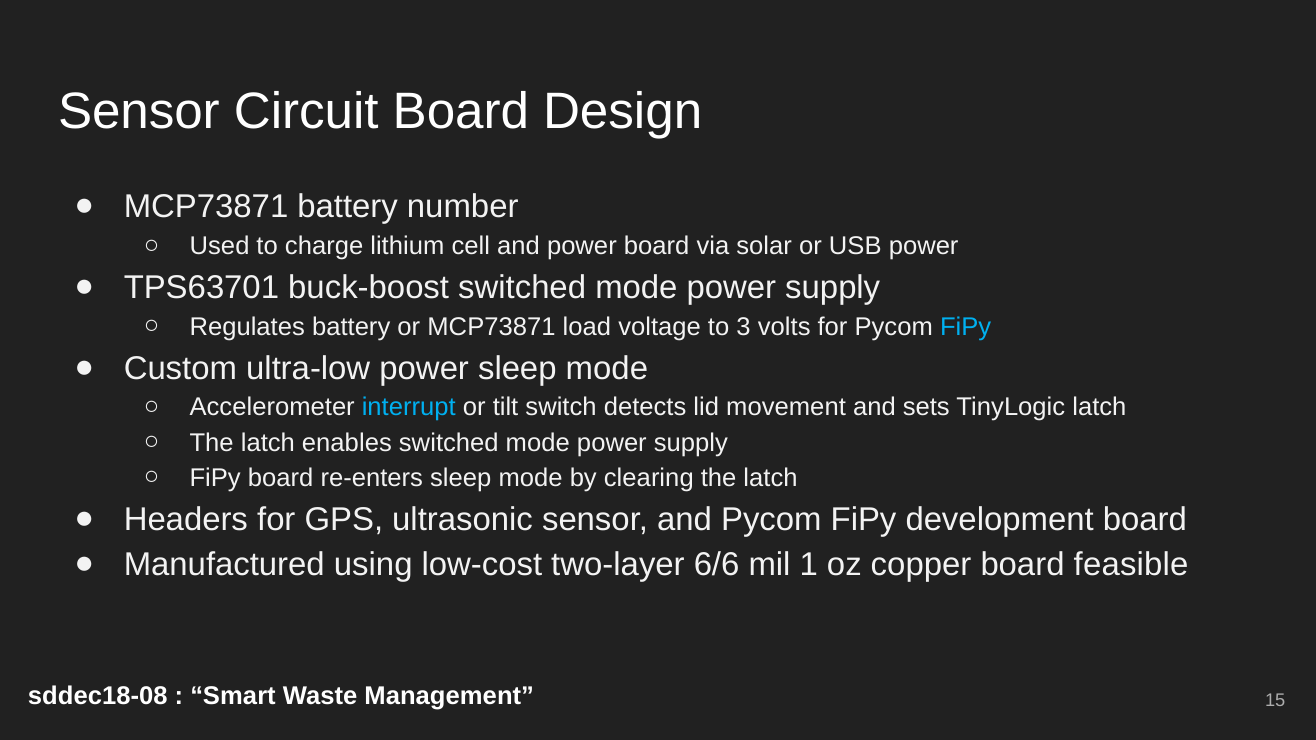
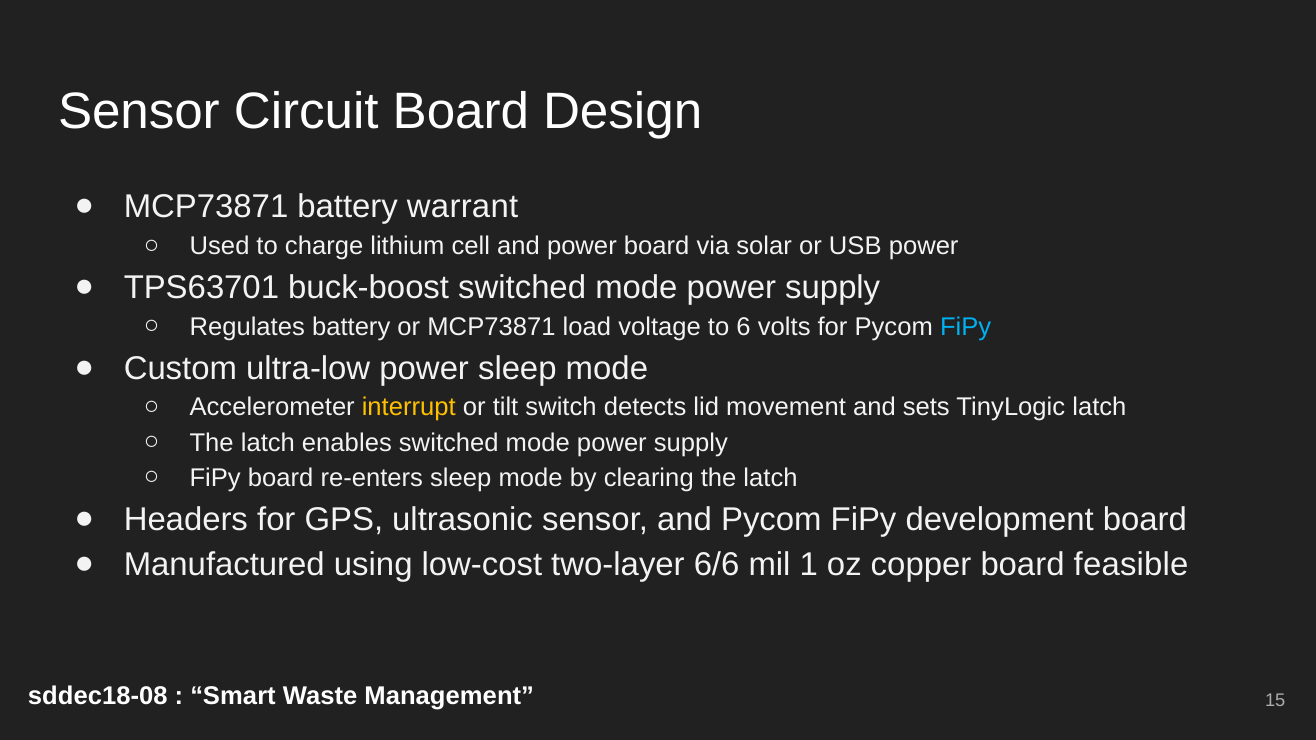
number: number -> warrant
3: 3 -> 6
interrupt colour: light blue -> yellow
